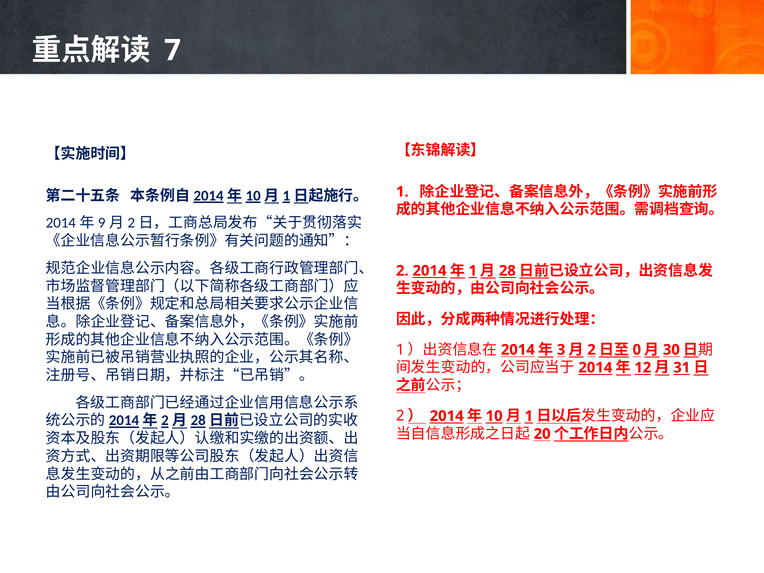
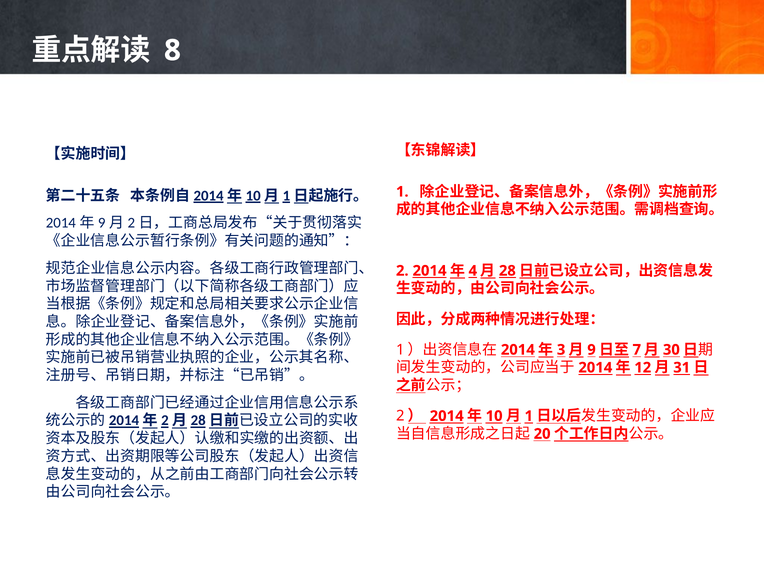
7: 7 -> 8
1 at (473, 271): 1 -> 4
2 at (592, 350): 2 -> 9
0: 0 -> 7
